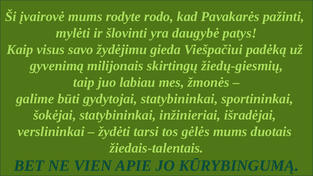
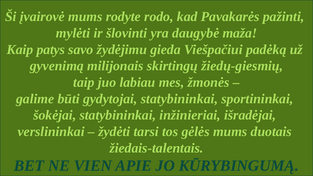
patys: patys -> maža
visus: visus -> patys
